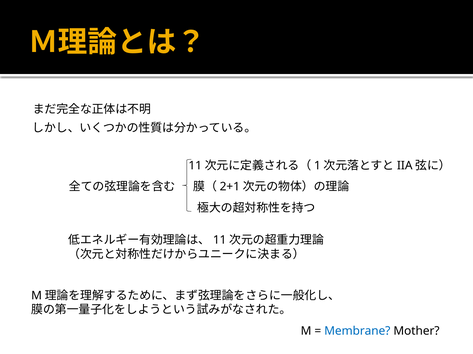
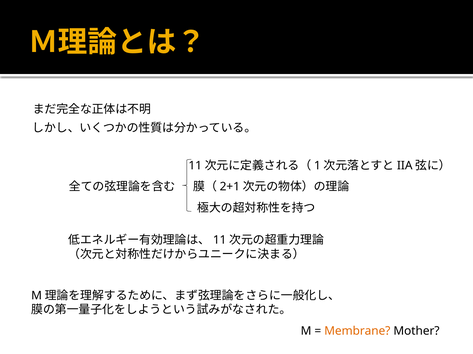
Membrane colour: blue -> orange
